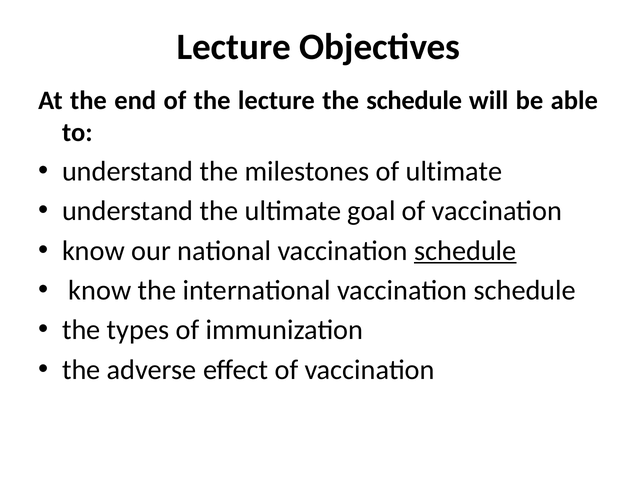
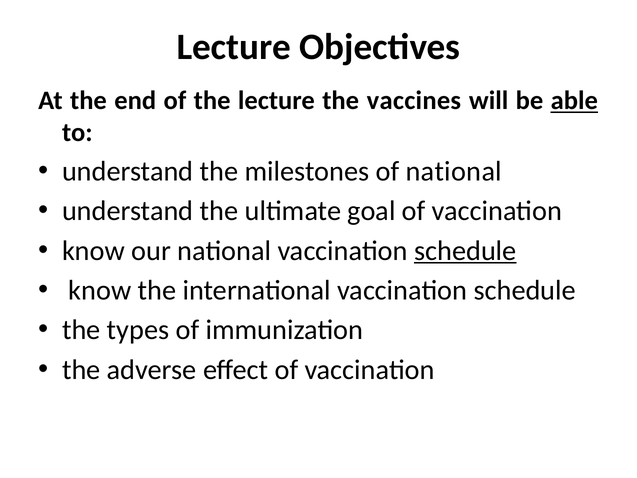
the schedule: schedule -> vaccines
able underline: none -> present
of ultimate: ultimate -> national
